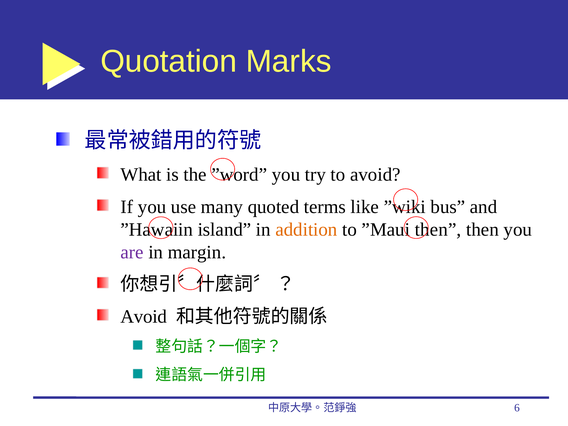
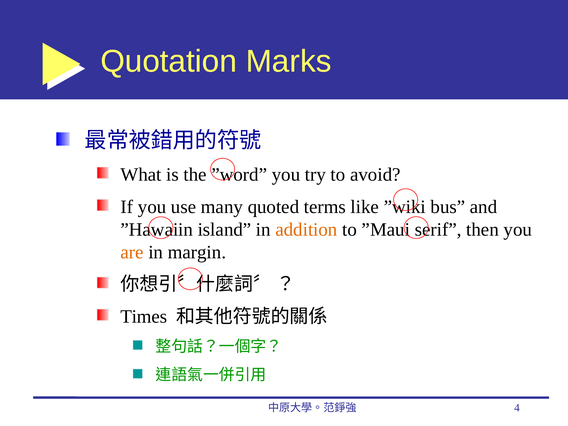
”Maui then: then -> serif
are colour: purple -> orange
Avoid at (144, 317): Avoid -> Times
6: 6 -> 4
